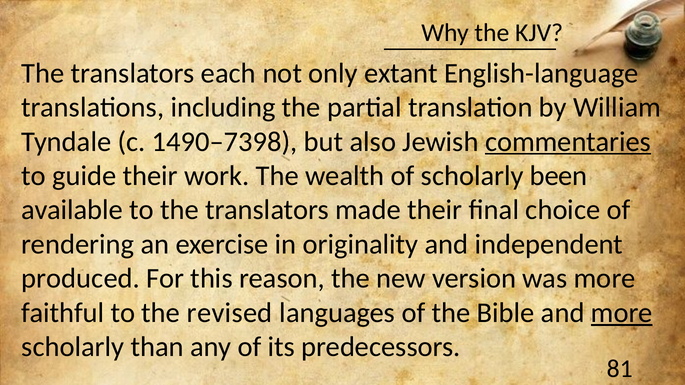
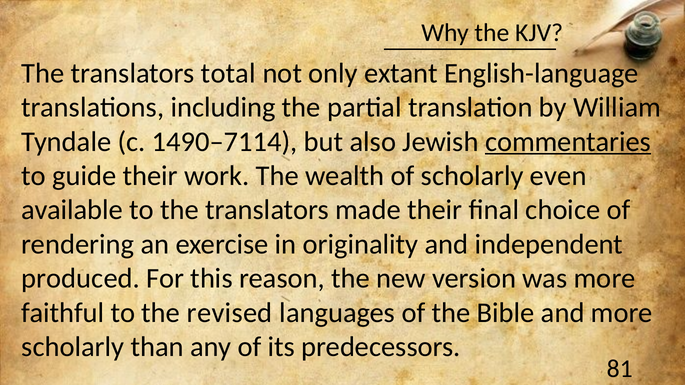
each: each -> total
1490–7398: 1490–7398 -> 1490–7114
been: been -> even
more at (622, 313) underline: present -> none
